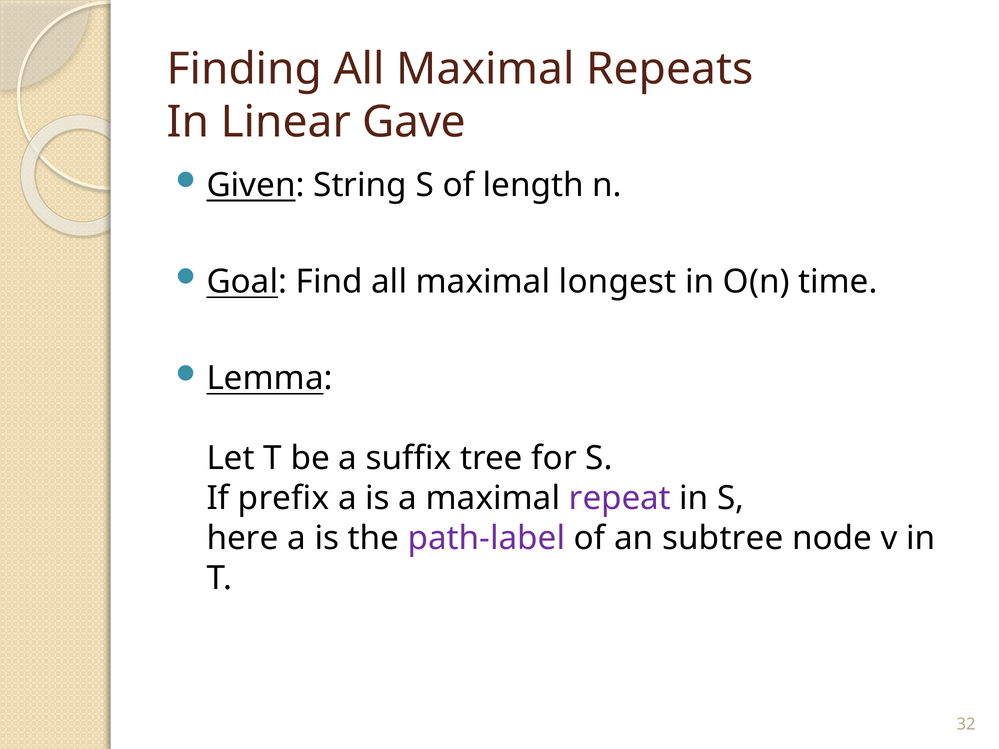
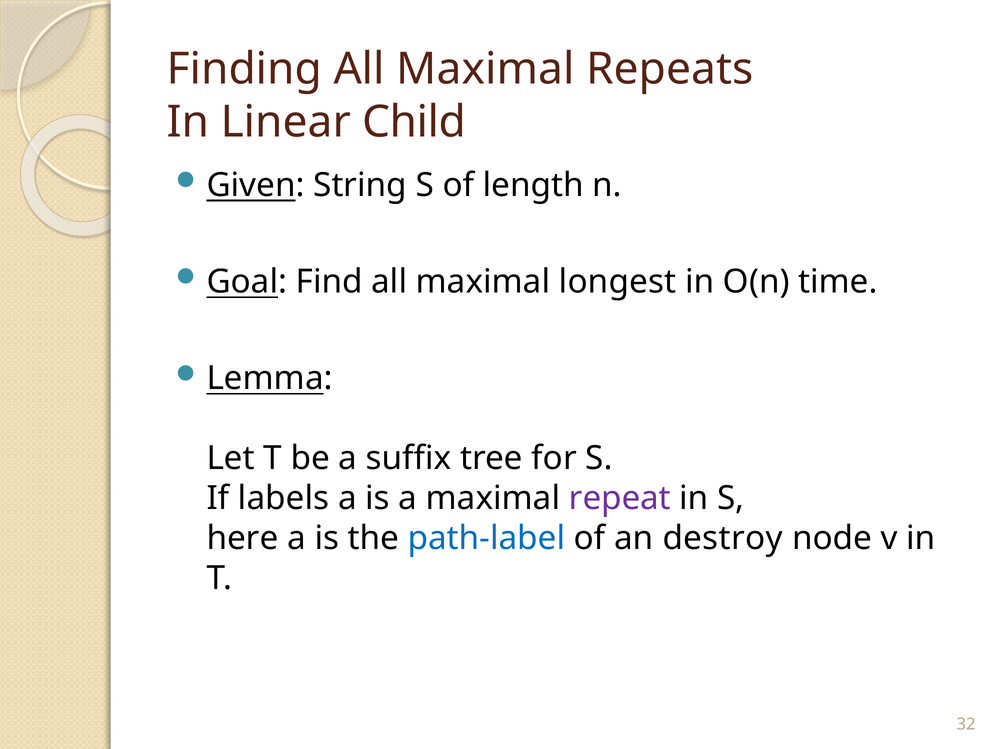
Gave: Gave -> Child
prefix: prefix -> labels
path-label colour: purple -> blue
subtree: subtree -> destroy
